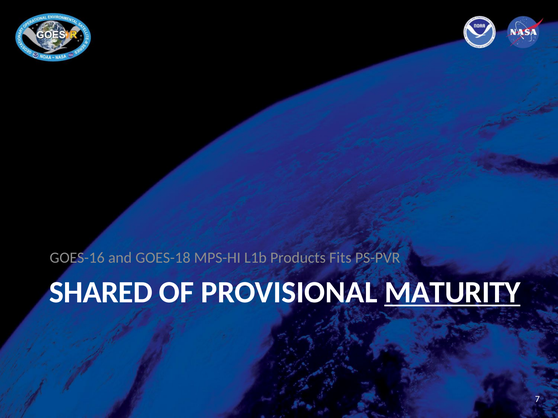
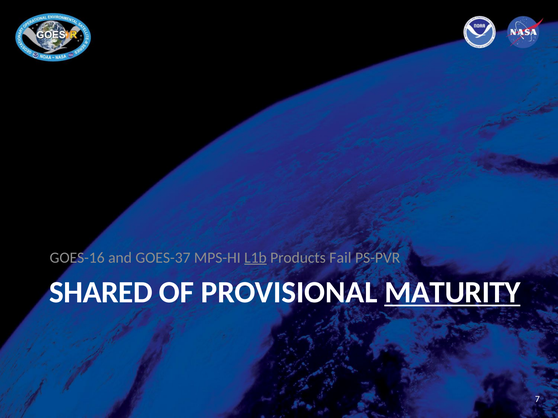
GOES-18: GOES-18 -> GOES-37
L1b underline: none -> present
Fits: Fits -> Fail
